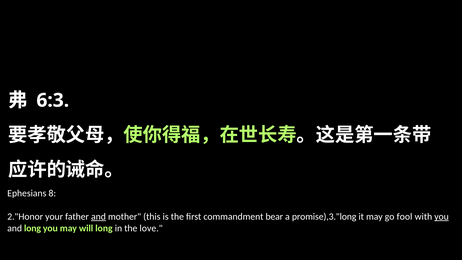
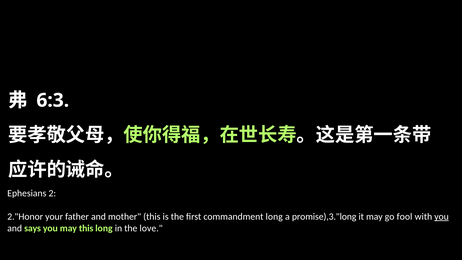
8: 8 -> 2
and at (98, 216) underline: present -> none
commandment bear: bear -> long
and long: long -> says
may will: will -> this
